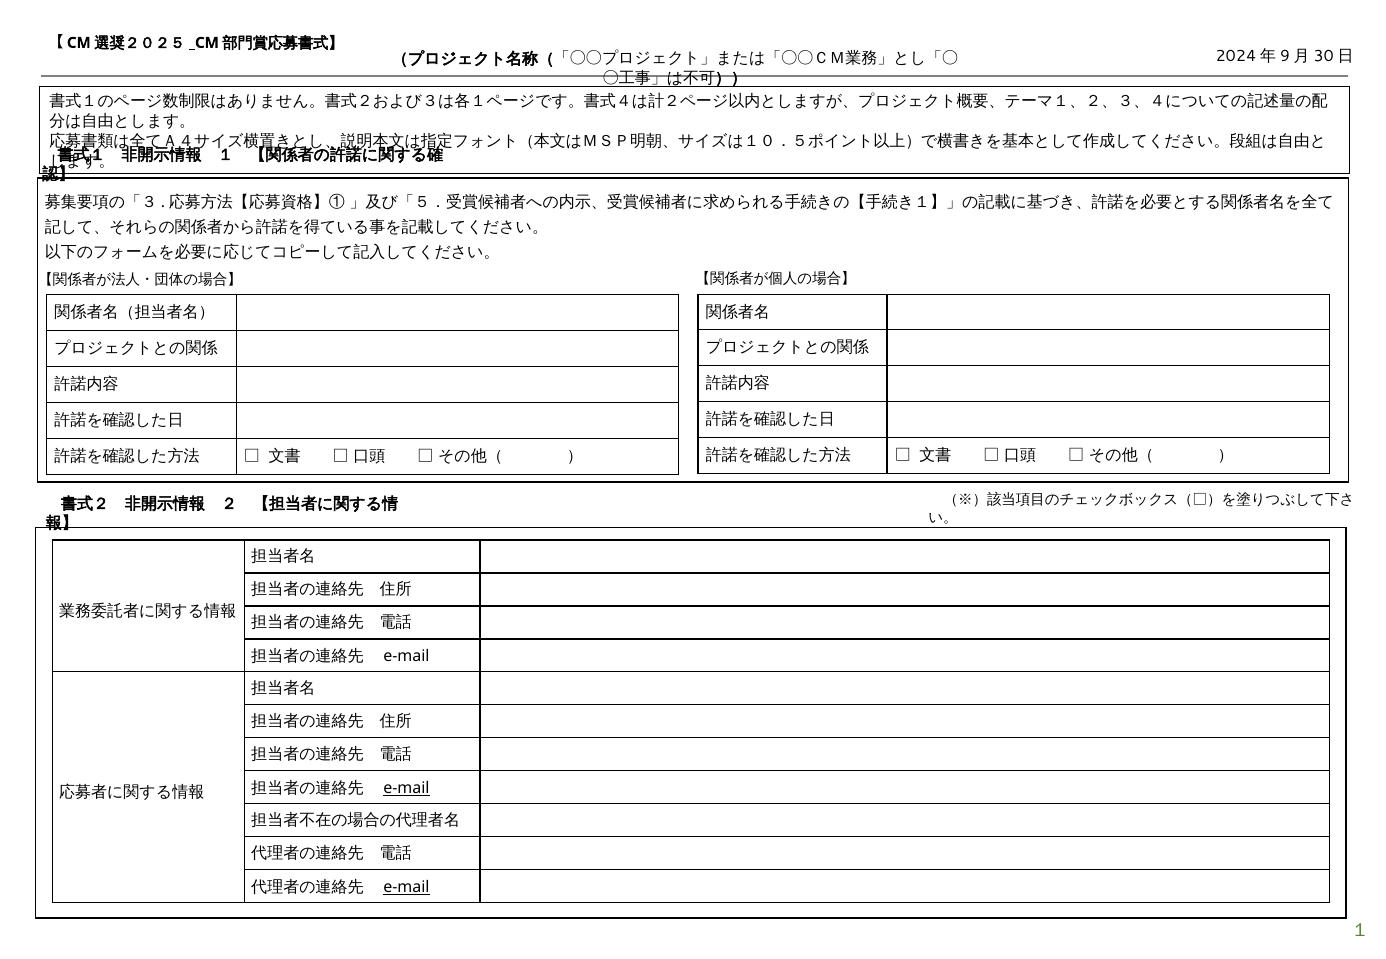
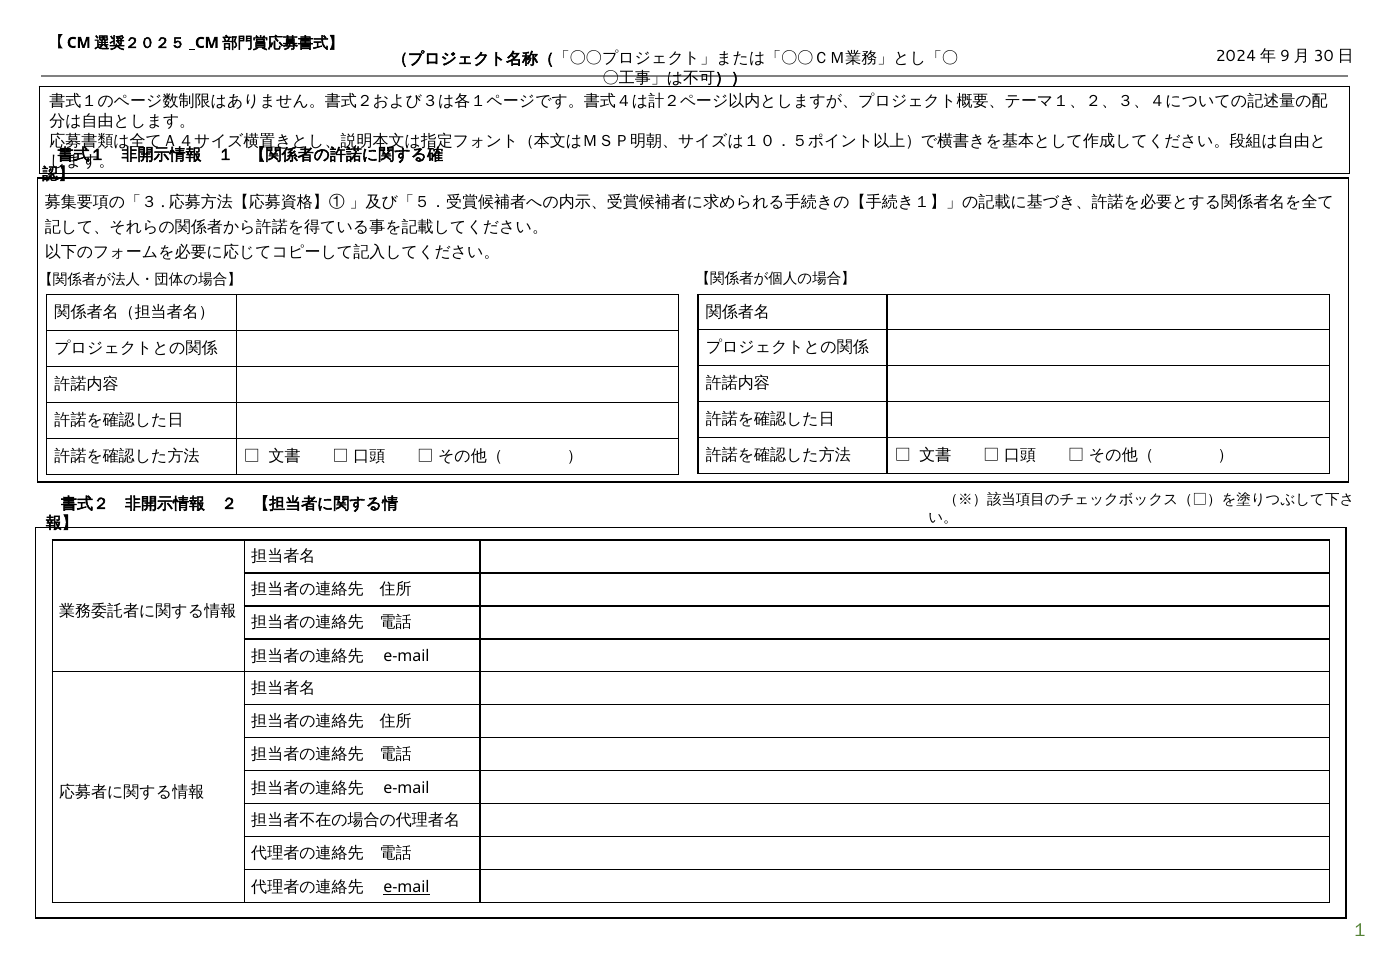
e-mail at (406, 789) underline: present -> none
